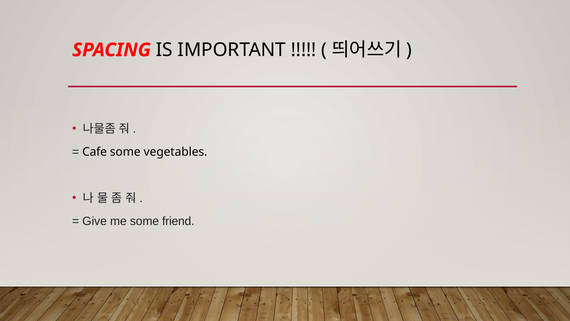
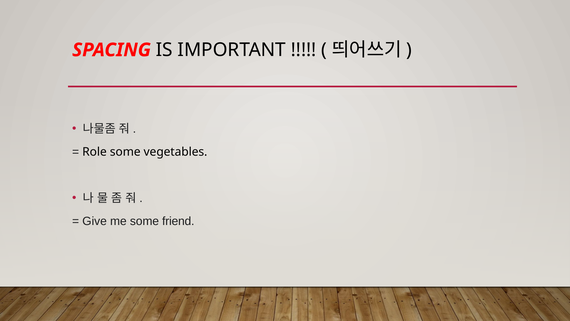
Cafe: Cafe -> Role
